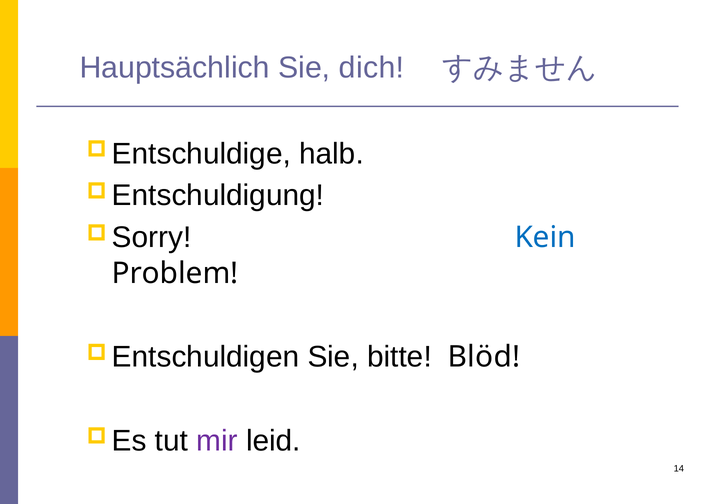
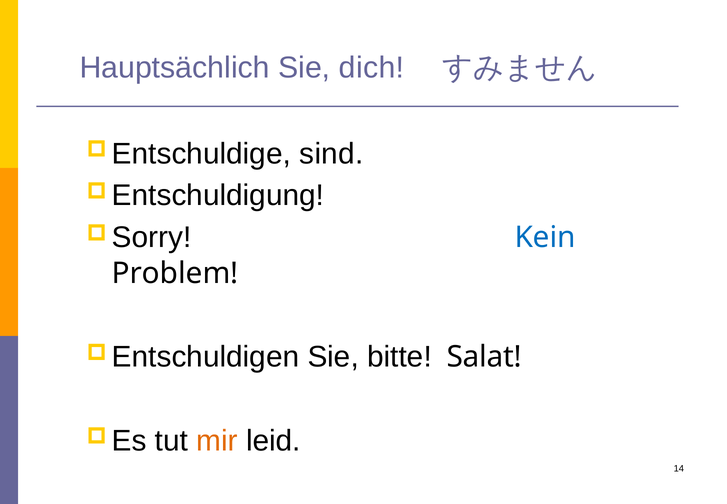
halb: halb -> sind
Blöd: Blöd -> Salat
mir colour: purple -> orange
